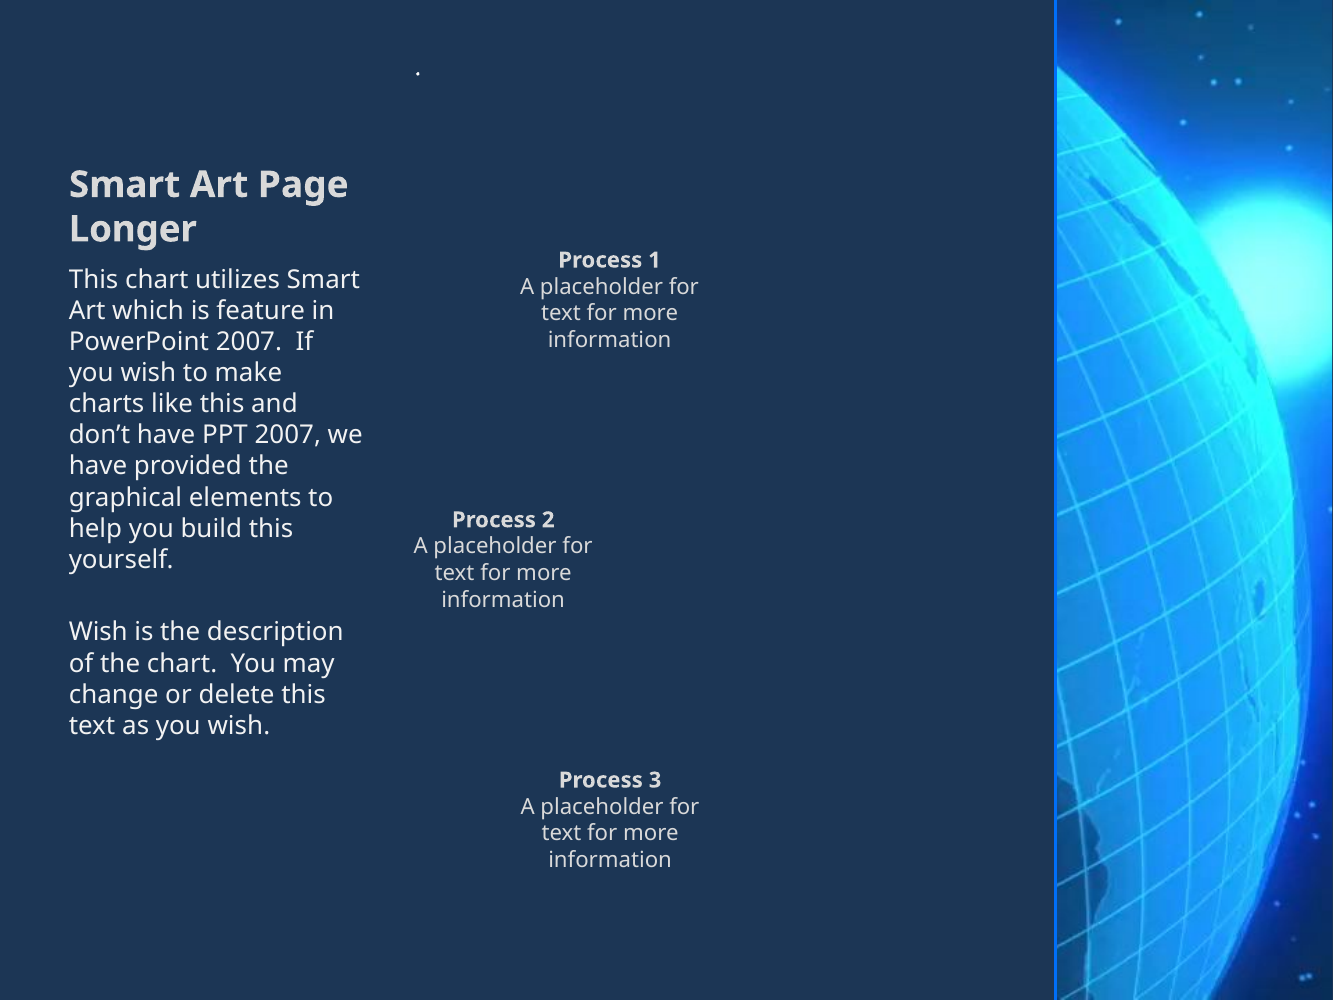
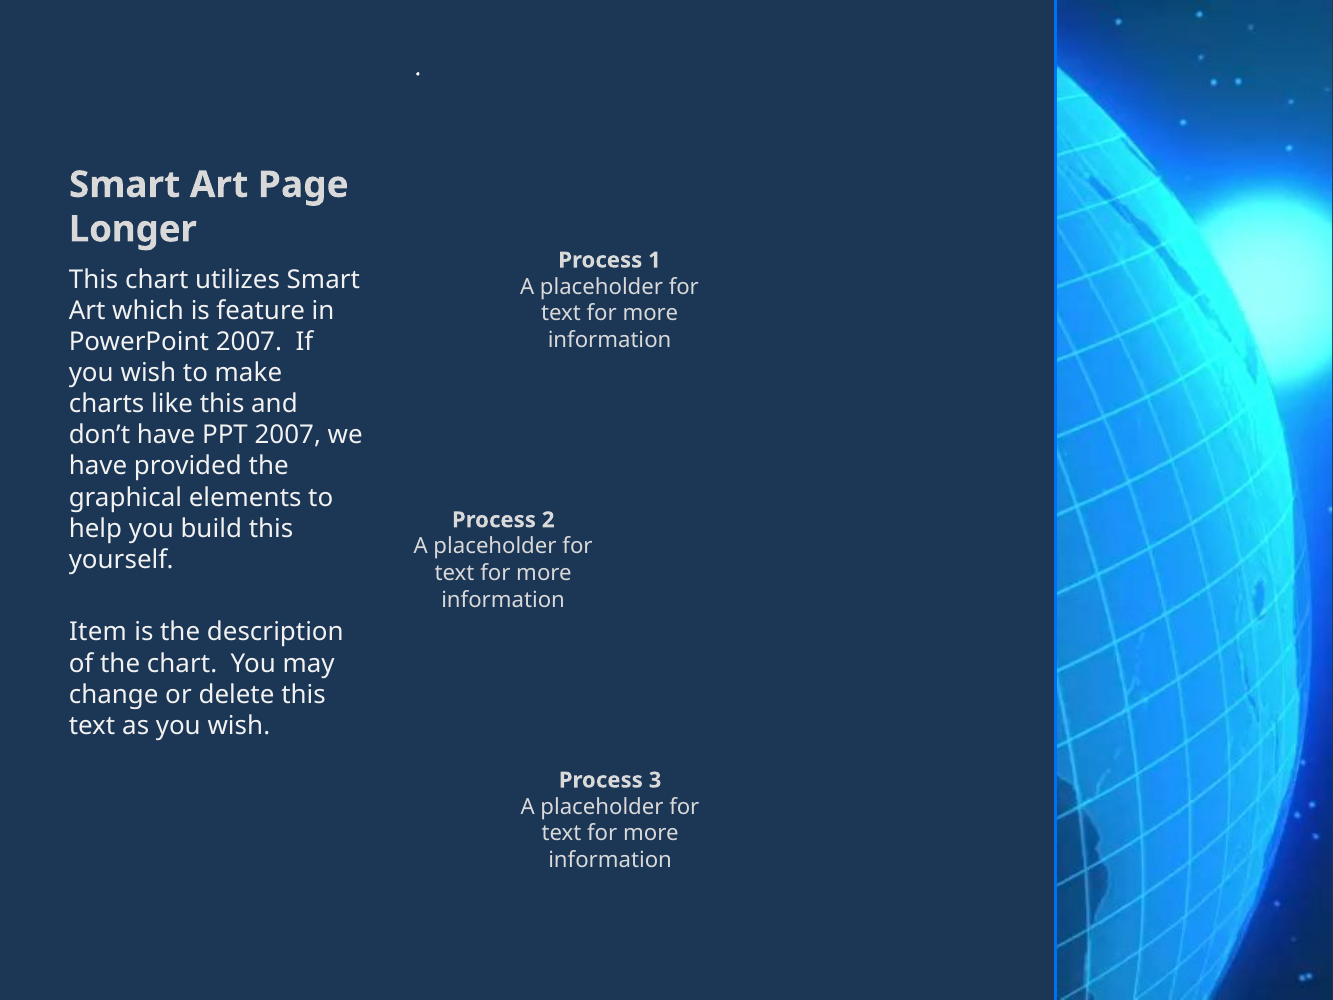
Wish at (98, 632): Wish -> Item
